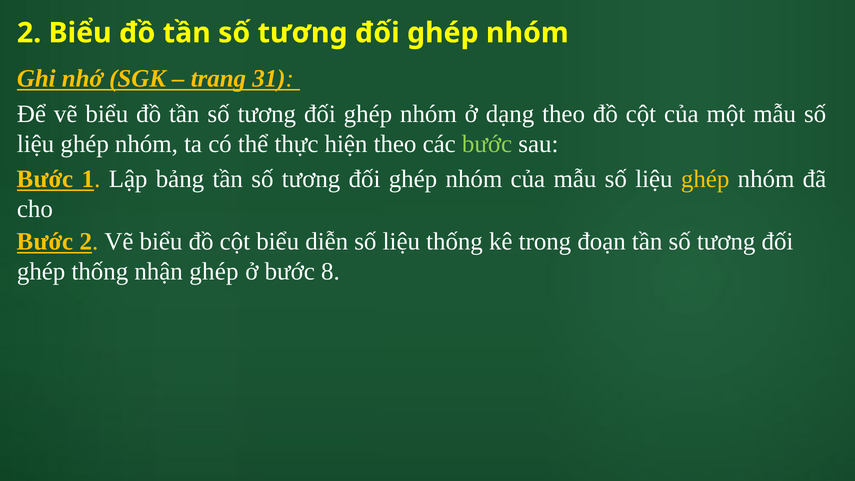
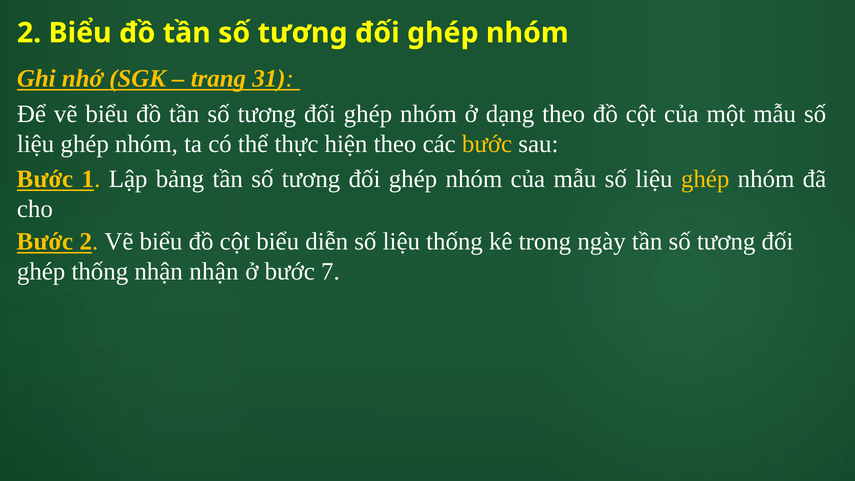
bước at (487, 144) colour: light green -> yellow
đoạn: đoạn -> ngày
nhận ghép: ghép -> nhận
8: 8 -> 7
